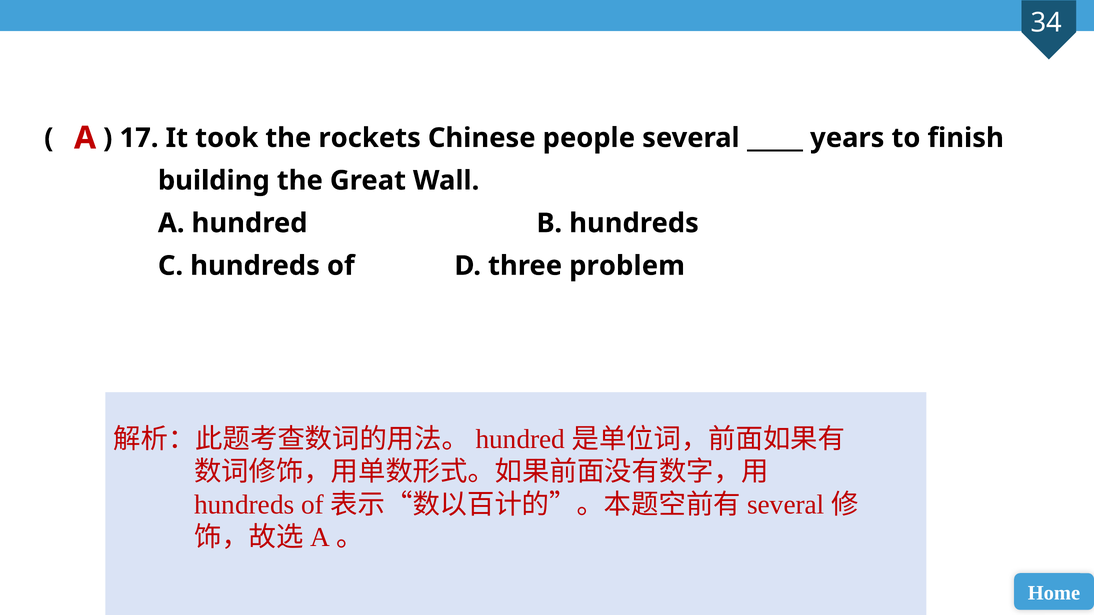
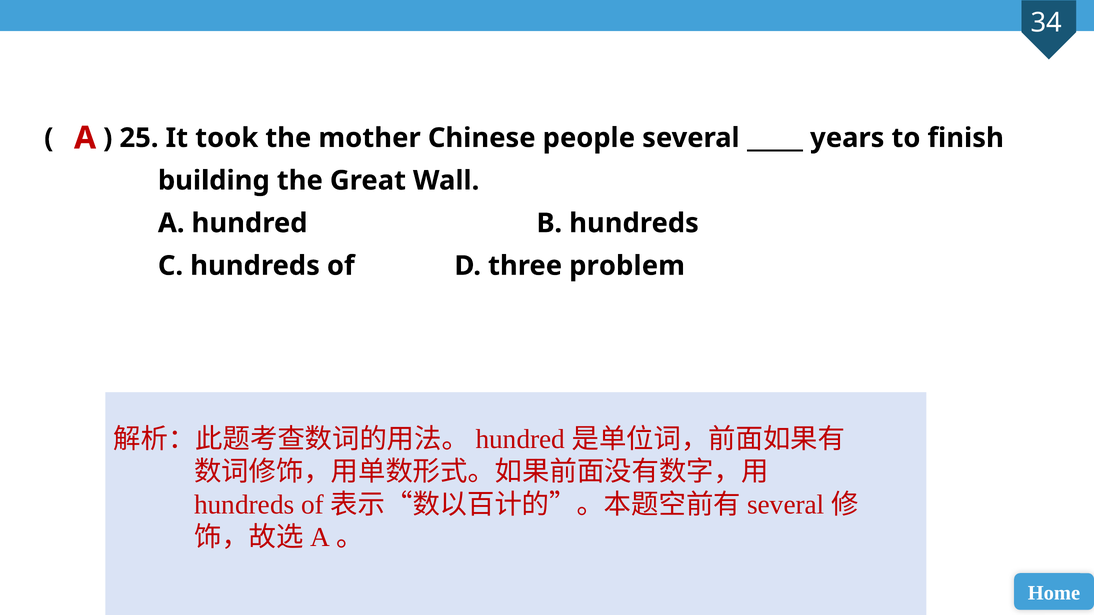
17: 17 -> 25
rockets: rockets -> mother
